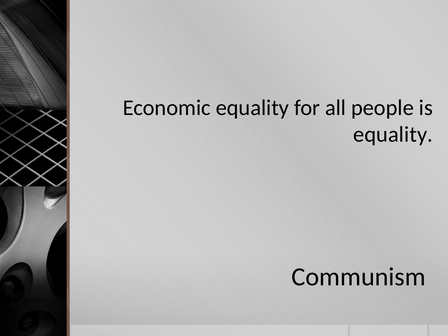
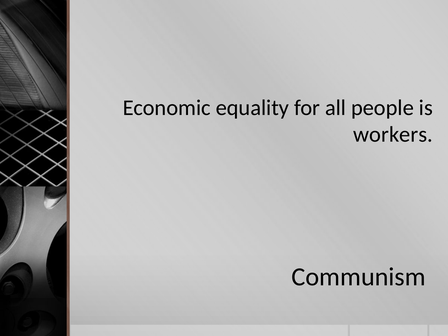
equality at (393, 135): equality -> workers
